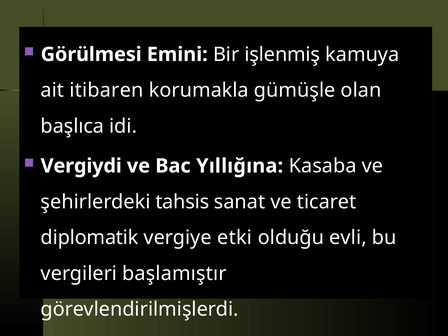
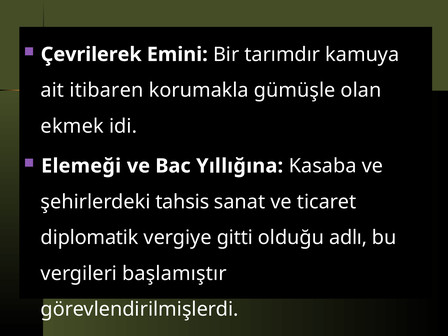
Görülmesi: Görülmesi -> Çevrilerek
işlenmiş: işlenmiş -> tarımdır
başlıca: başlıca -> ekmek
Vergiydi: Vergiydi -> Elemeği
etki: etki -> gitti
evli: evli -> adlı
